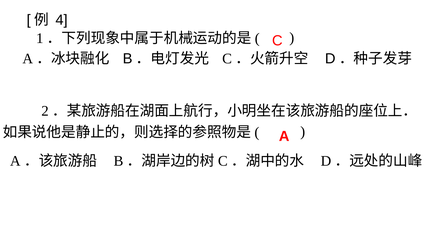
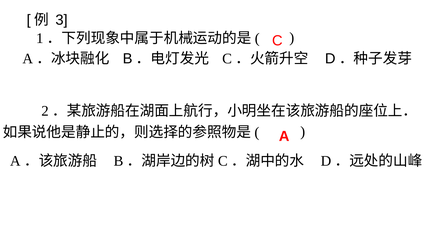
4: 4 -> 3
